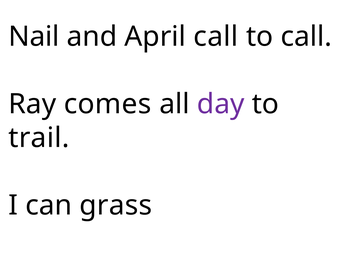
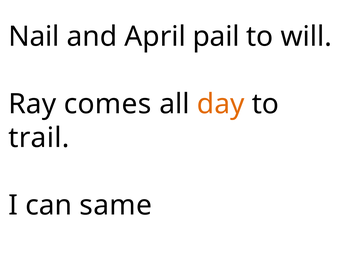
April call: call -> pail
to call: call -> will
day colour: purple -> orange
grass: grass -> same
